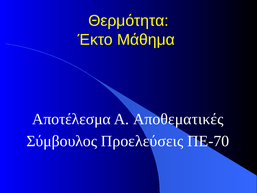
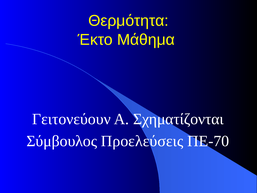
Αποτέλεσμα: Αποτέλεσμα -> Γειτονεύουν
Αποθεματικές: Αποθεματικές -> Σχηματίζονται
